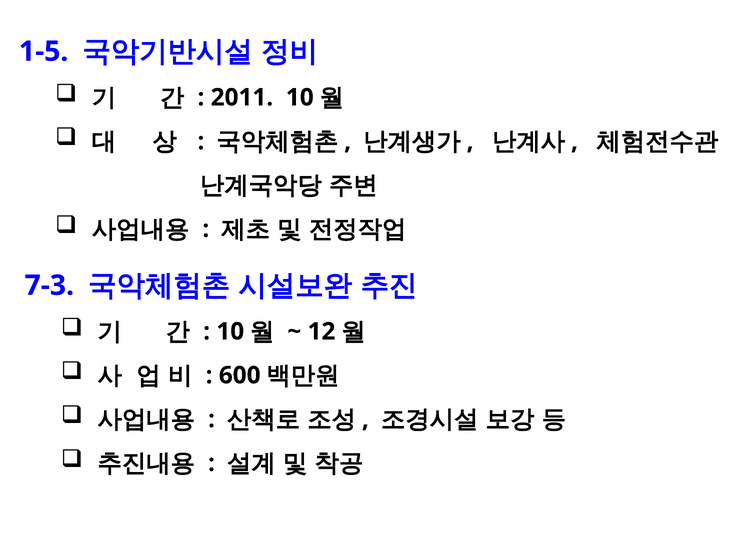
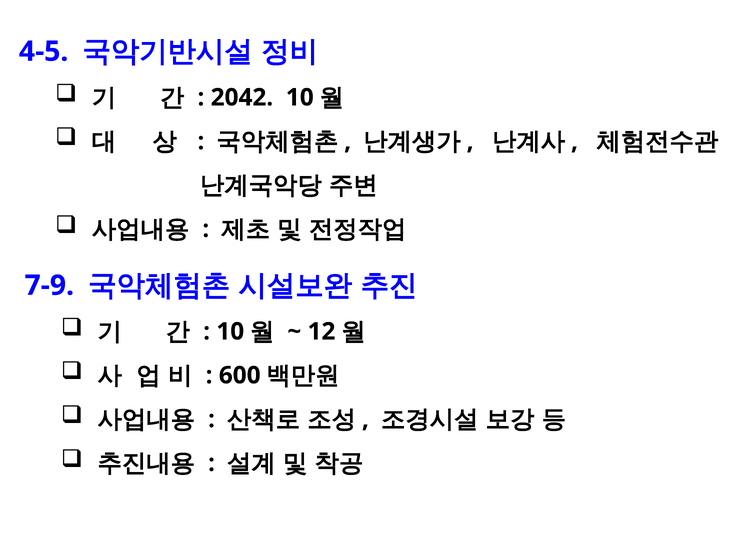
1-5: 1-5 -> 4-5
2011: 2011 -> 2042
7-3: 7-3 -> 7-9
